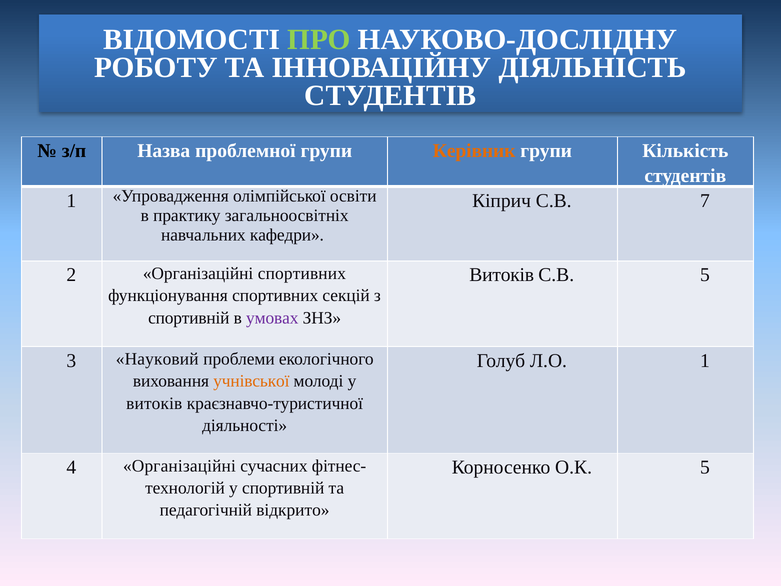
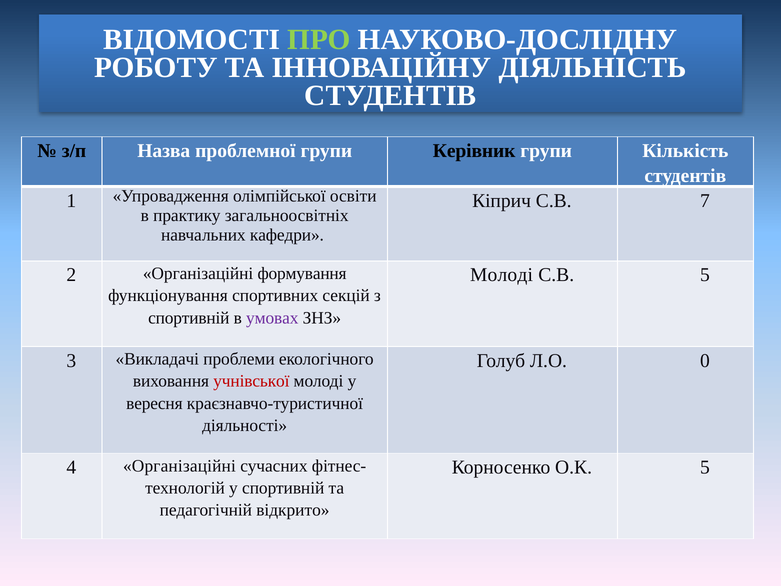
Керівник colour: orange -> black
Організаційні спортивних: спортивних -> формування
Витоків at (502, 275): Витоків -> Молоді
Науковий: Науковий -> Викладачі
Л.О 1: 1 -> 0
учнівської colour: orange -> red
витоків at (154, 403): витоків -> вересня
